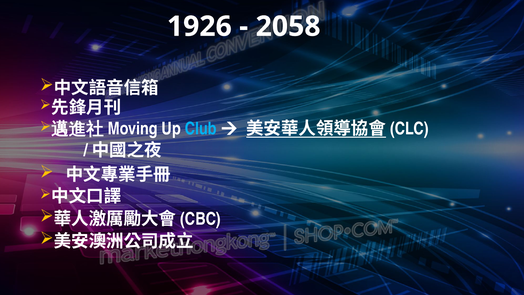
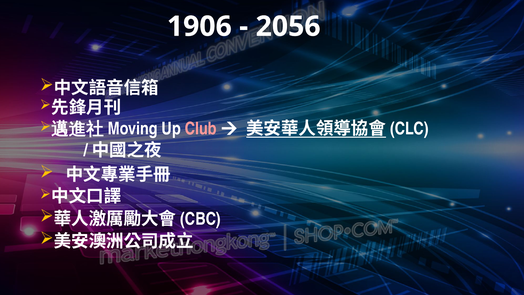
1926: 1926 -> 1906
2058: 2058 -> 2056
Club colour: light blue -> pink
